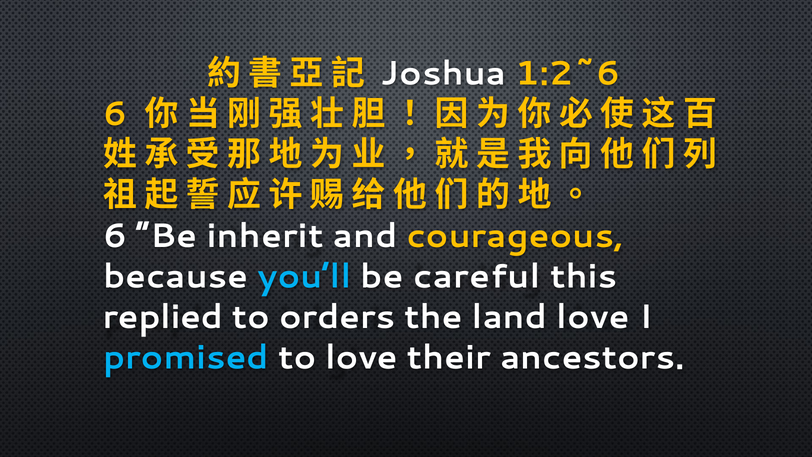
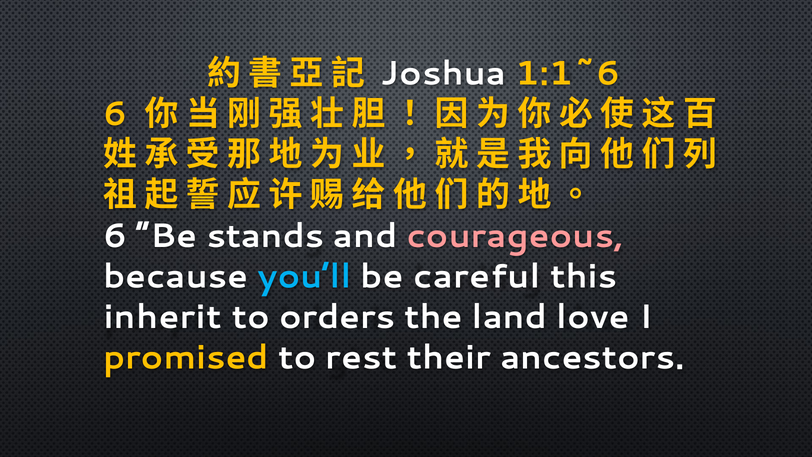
1:2~6: 1:2~6 -> 1:1~6
inherit: inherit -> stands
courageous colour: yellow -> pink
replied: replied -> inherit
promised colour: light blue -> yellow
to love: love -> rest
